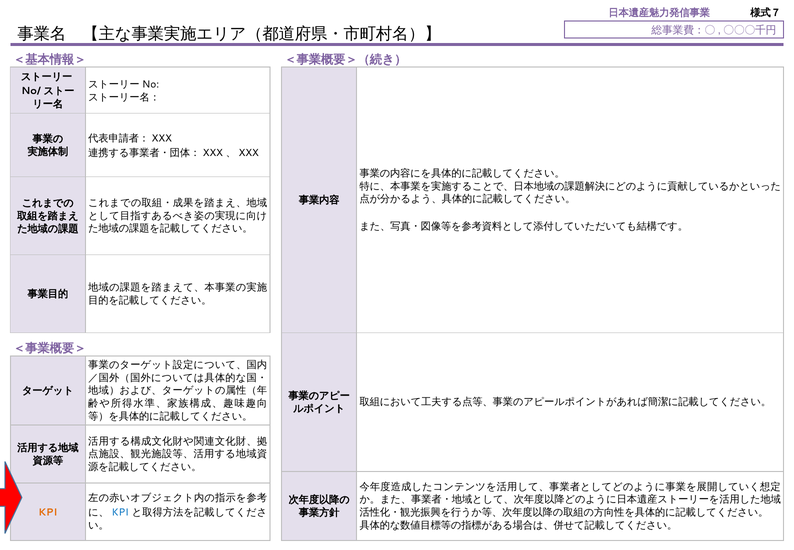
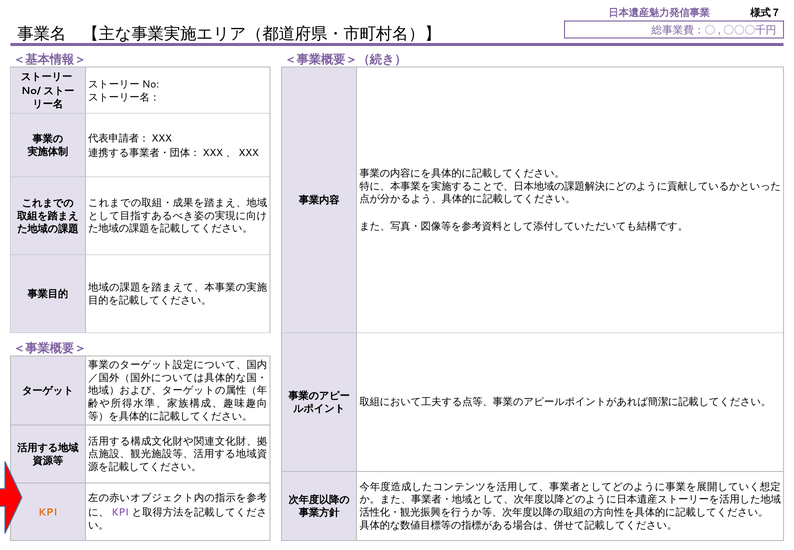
KPI at (120, 512) colour: blue -> purple
